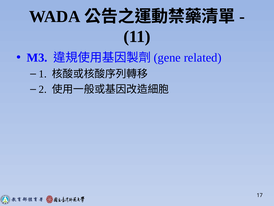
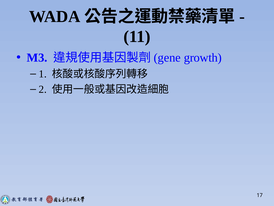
related: related -> growth
